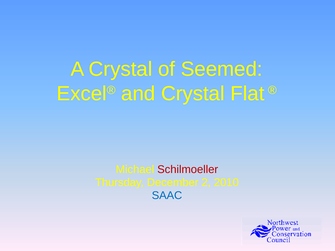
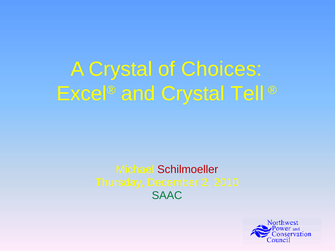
Seemed: Seemed -> Choices
Flat: Flat -> Tell
SAAC colour: blue -> green
